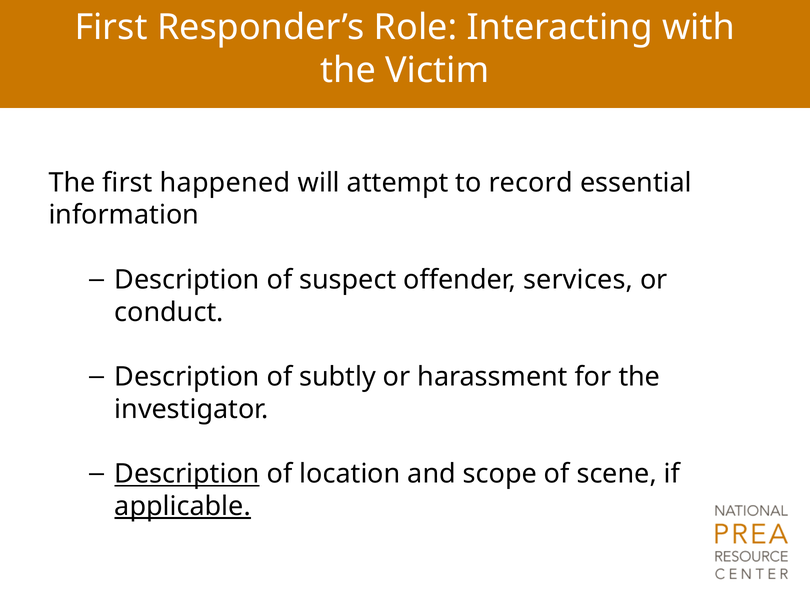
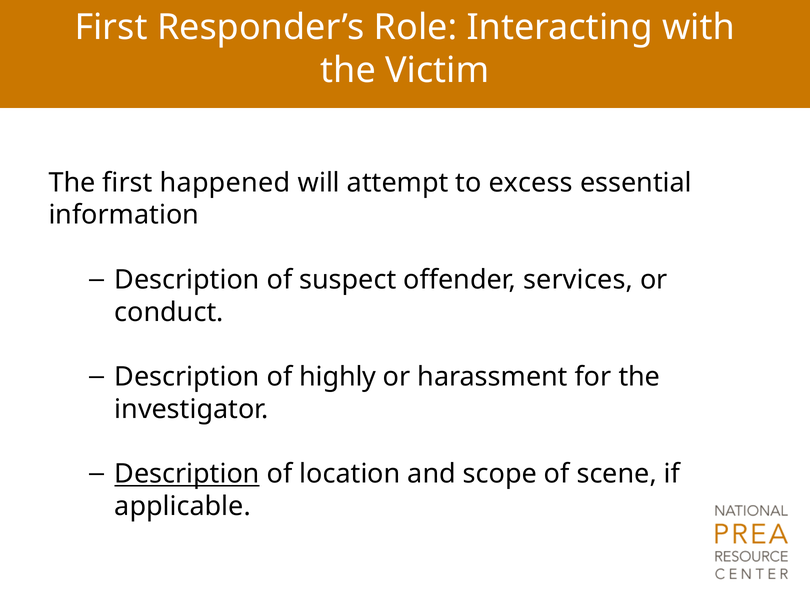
record: record -> excess
subtly: subtly -> highly
applicable underline: present -> none
